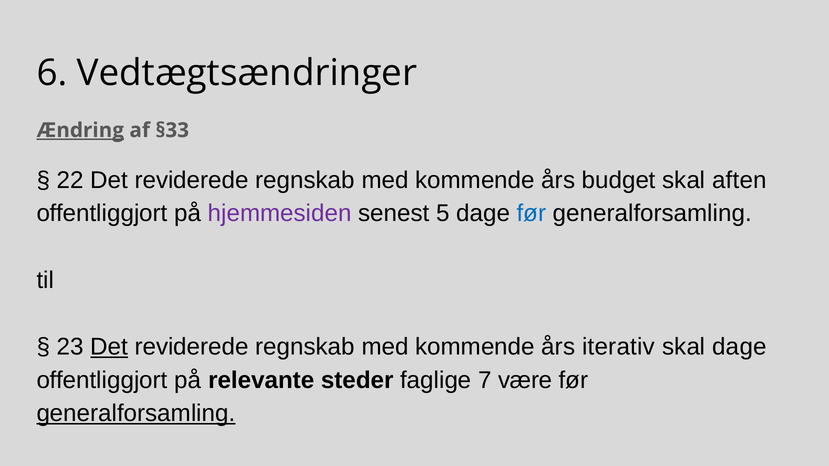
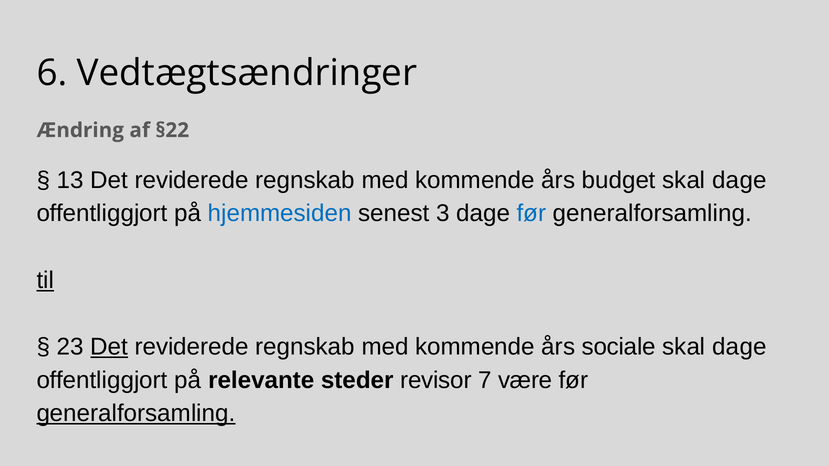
Ændring underline: present -> none
§33: §33 -> §22
22: 22 -> 13
budget skal aften: aften -> dage
hjemmesiden colour: purple -> blue
5: 5 -> 3
til underline: none -> present
iterativ: iterativ -> sociale
faglige: faglige -> revisor
